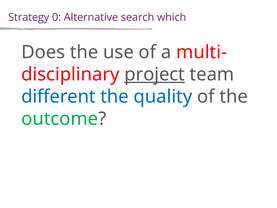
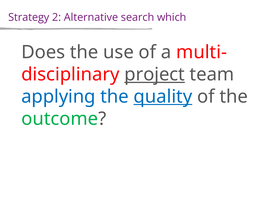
0: 0 -> 2
different: different -> applying
quality underline: none -> present
